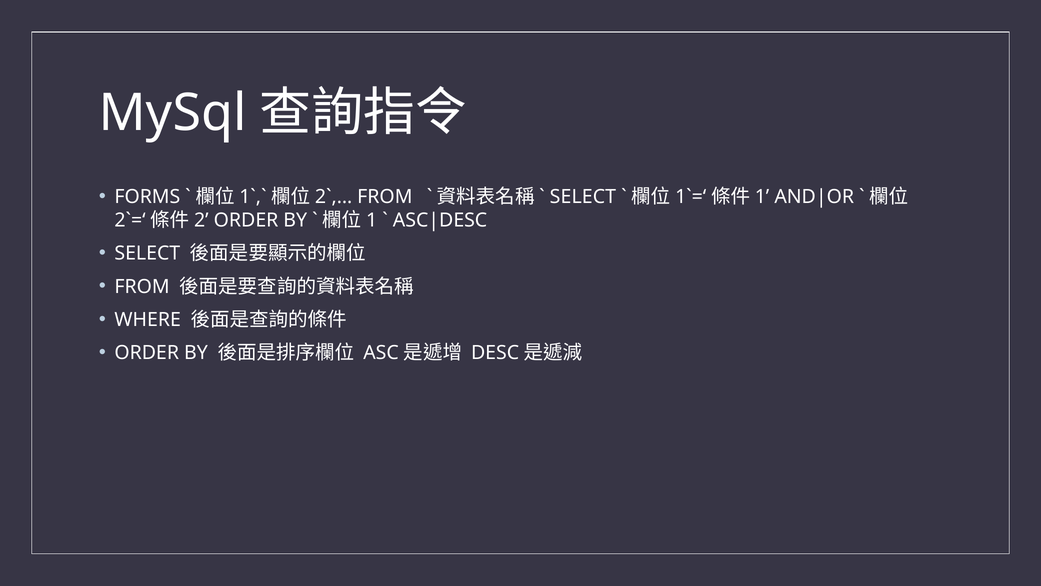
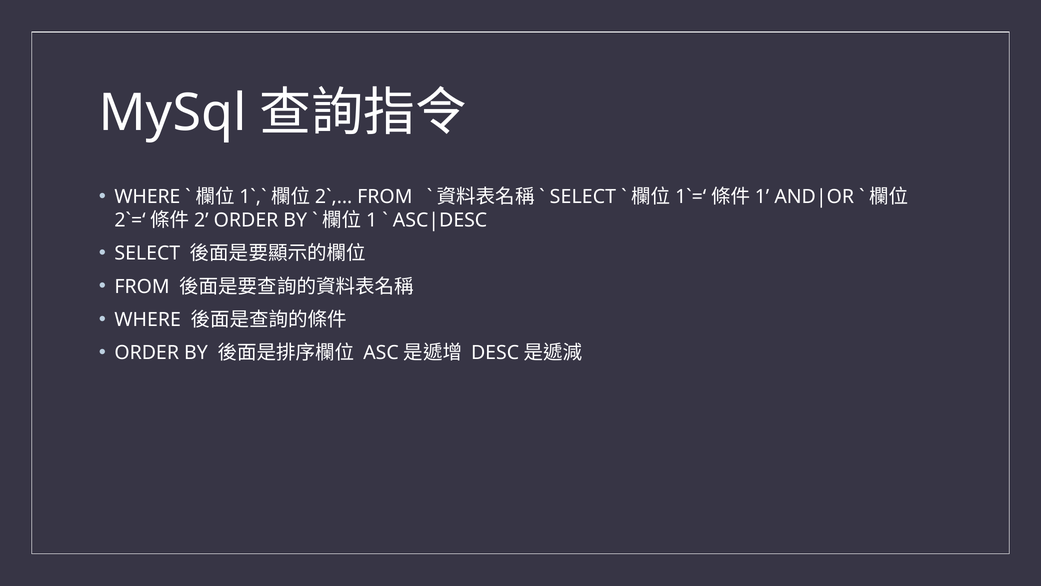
FORMS at (147, 197): FORMS -> WHERE
